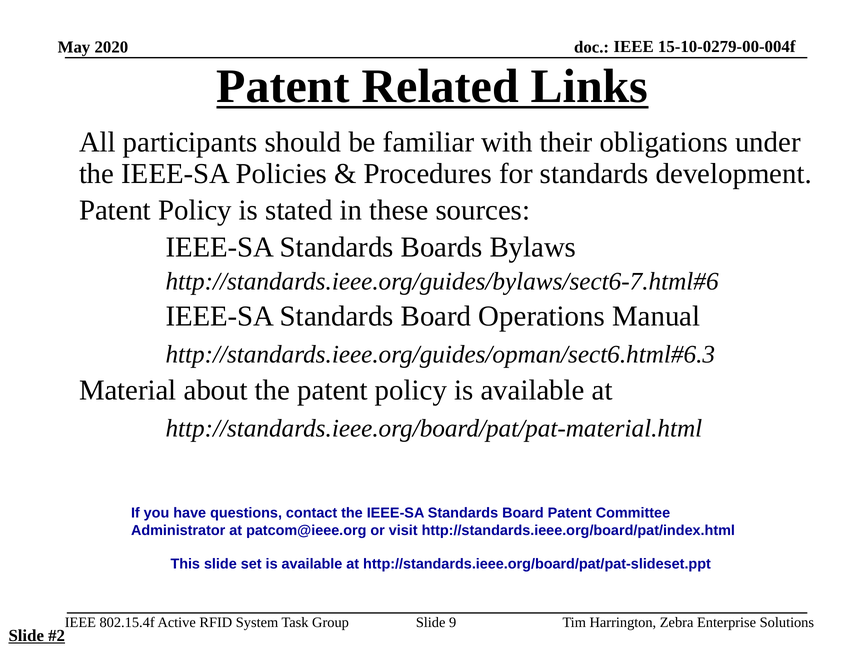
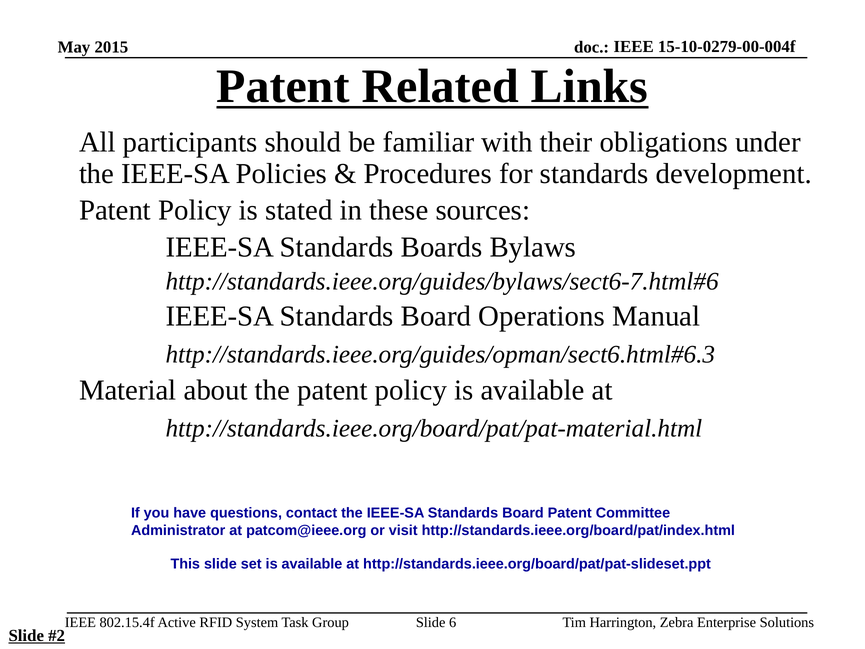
2020: 2020 -> 2015
9: 9 -> 6
